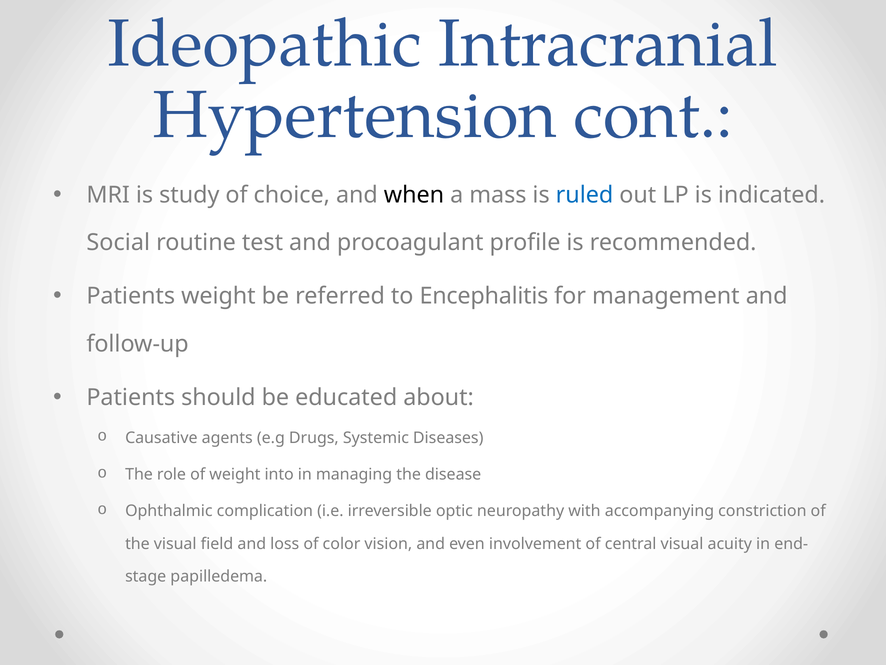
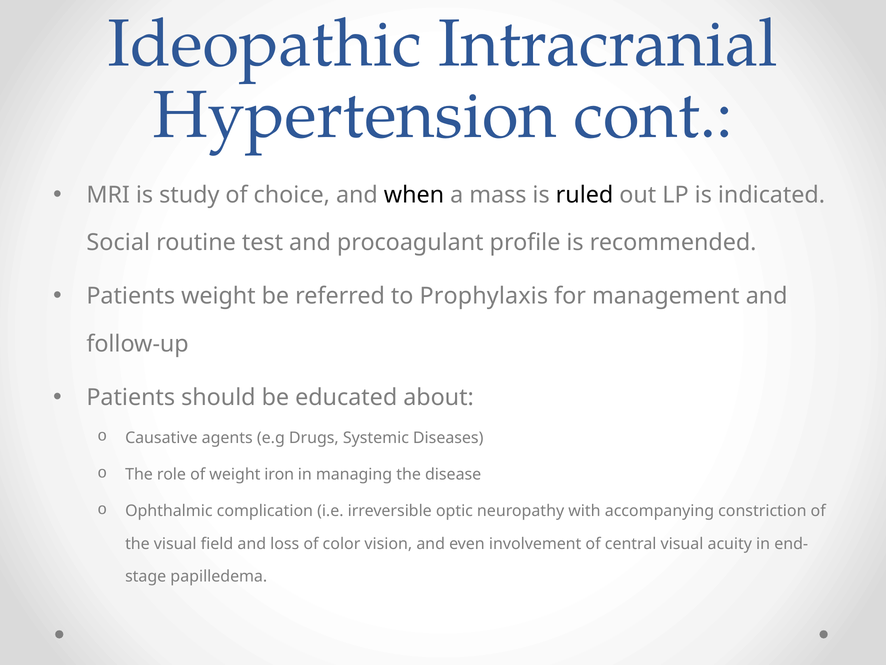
ruled colour: blue -> black
Encephalitis: Encephalitis -> Prophylaxis
into: into -> iron
